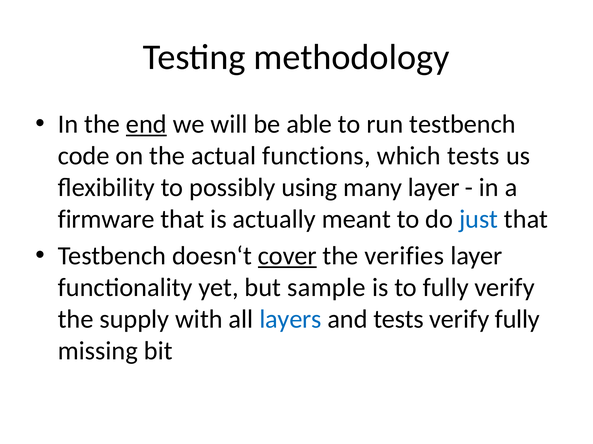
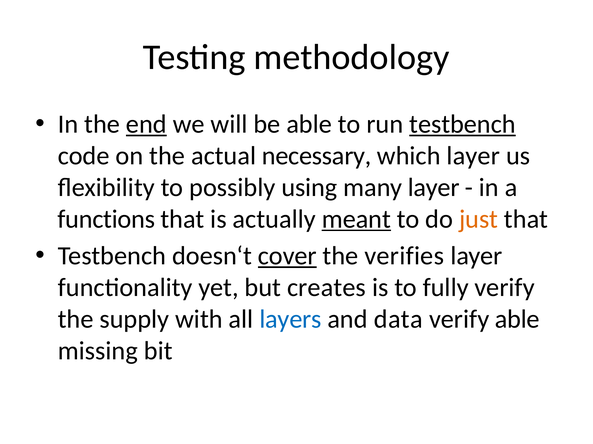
testbench at (462, 124) underline: none -> present
functions: functions -> necessary
which tests: tests -> layer
firmware: firmware -> functions
meant underline: none -> present
just colour: blue -> orange
sample: sample -> creates
and tests: tests -> data
verify fully: fully -> able
